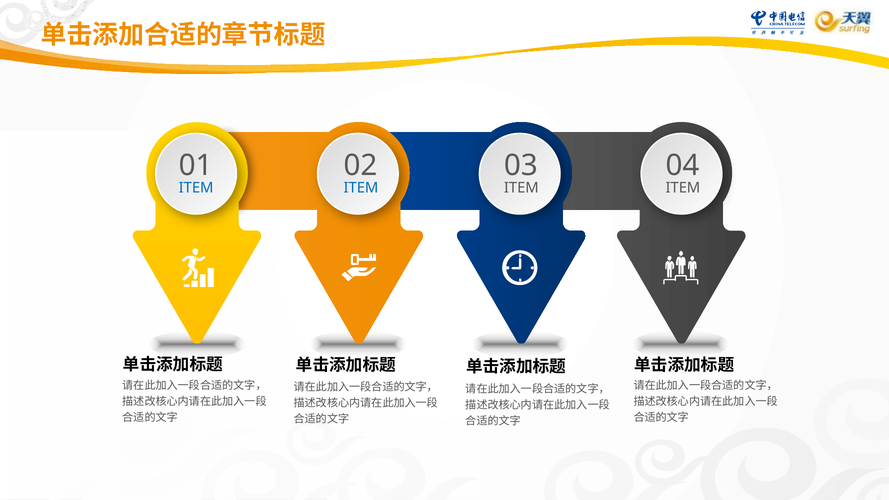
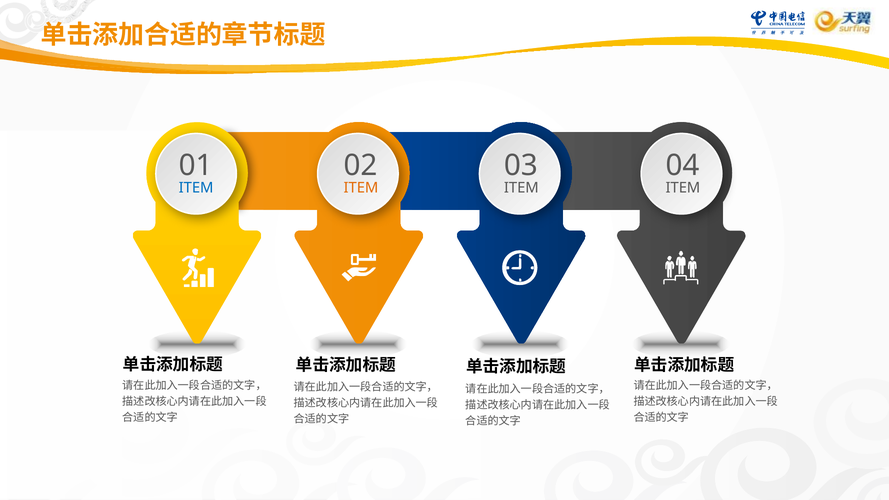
ITEM at (361, 188) colour: blue -> orange
